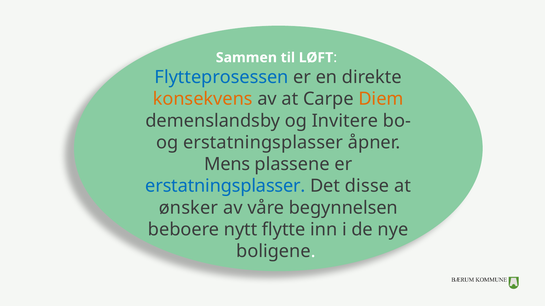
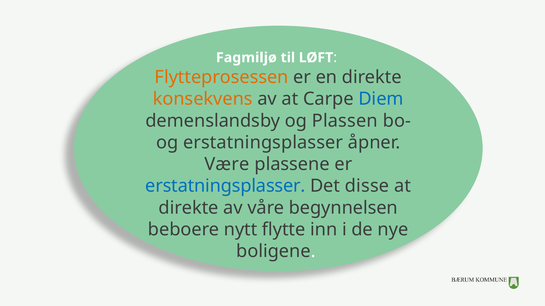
Sammen: Sammen -> Fagmiljø
Flytteprosessen colour: blue -> orange
Diem colour: orange -> blue
Invitere: Invitere -> Plassen
Mens: Mens -> Være
ønsker at (188, 208): ønsker -> direkte
